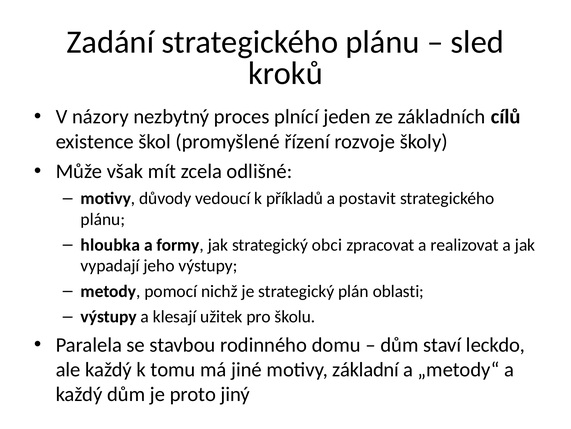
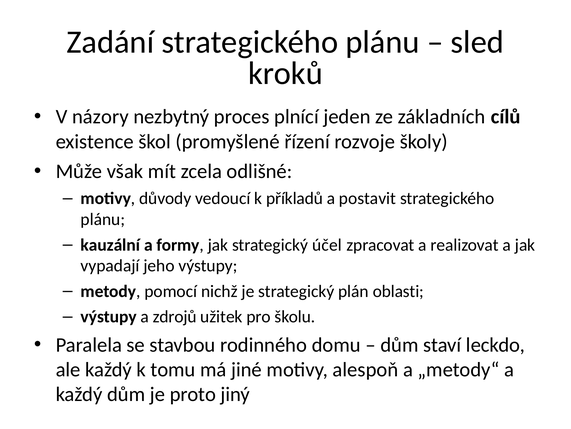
hloubka: hloubka -> kauzální
obci: obci -> účel
klesají: klesají -> zdrojů
základní: základní -> alespoň
